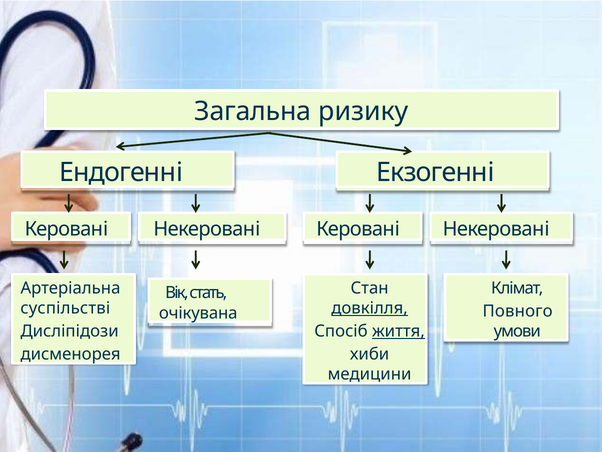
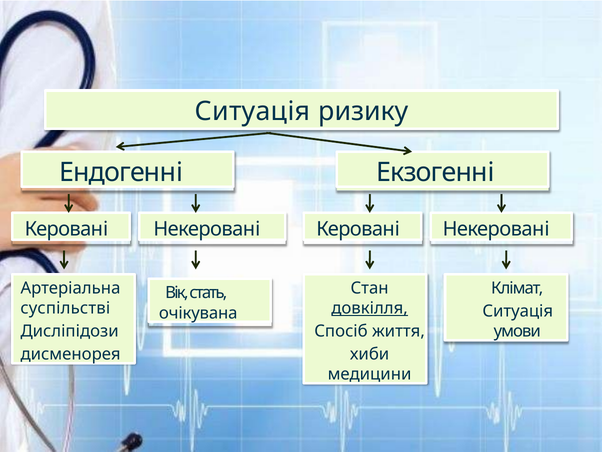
Загальна at (253, 111): Загальна -> Ситуація
Повного at (518, 311): Повного -> Ситуація
життя underline: present -> none
